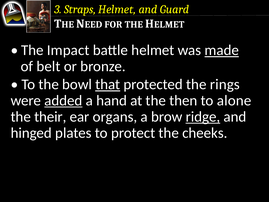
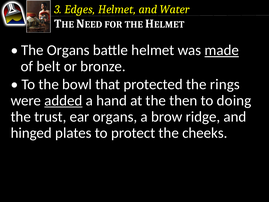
Straps: Straps -> Edges
Guard: Guard -> Water
The Impact: Impact -> Organs
that underline: present -> none
alone: alone -> doing
their: their -> trust
ridge underline: present -> none
